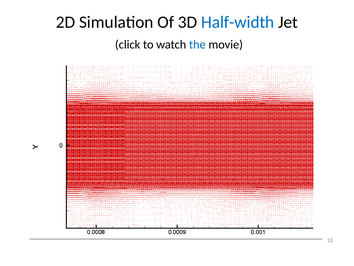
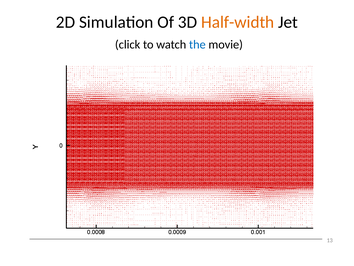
Half-width colour: blue -> orange
